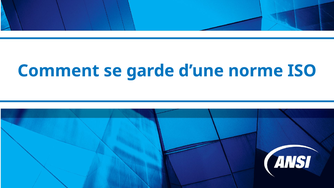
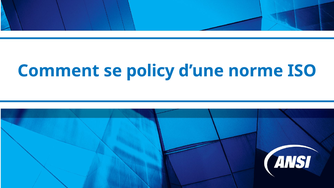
garde: garde -> policy
